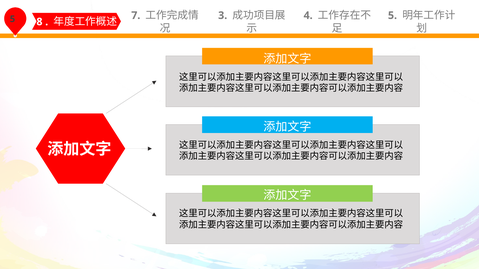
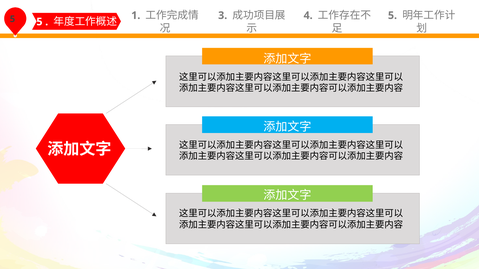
5 8: 8 -> 5
7: 7 -> 1
